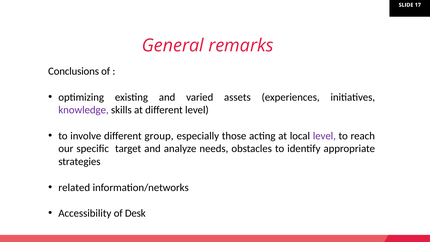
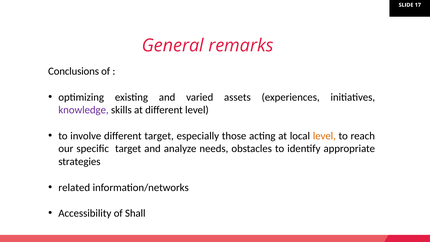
different group: group -> target
level at (324, 136) colour: purple -> orange
Desk: Desk -> Shall
